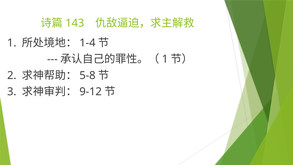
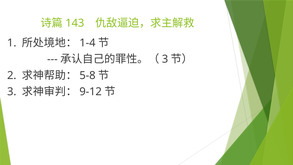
1 at (165, 59): 1 -> 3
